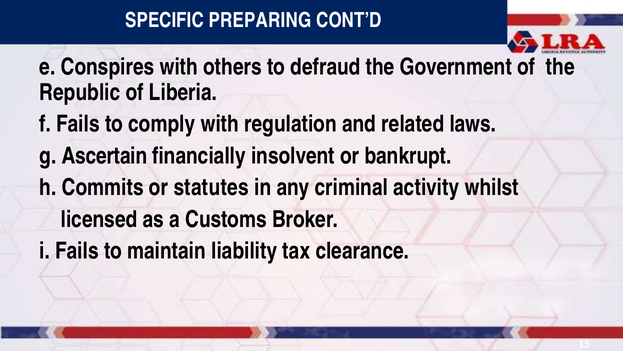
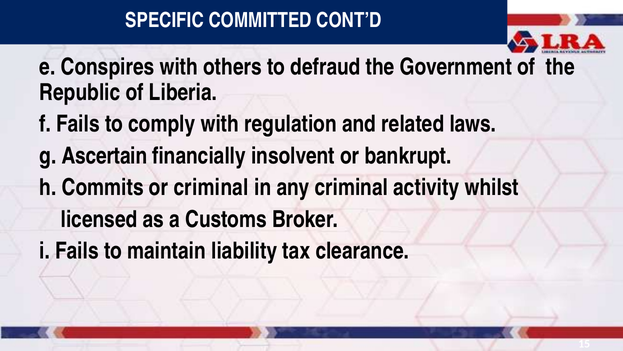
PREPARING: PREPARING -> COMMITTED
or statutes: statutes -> criminal
